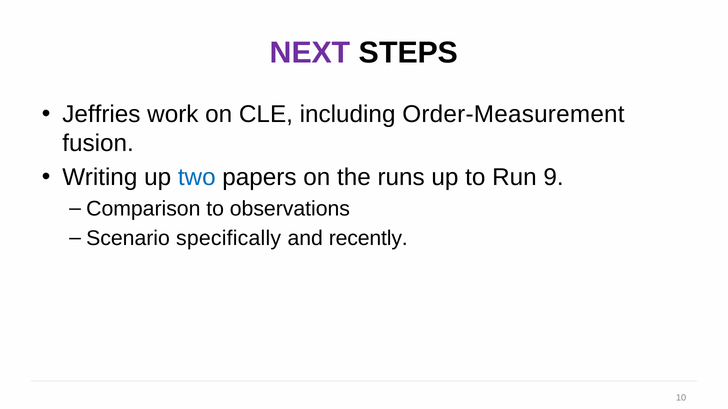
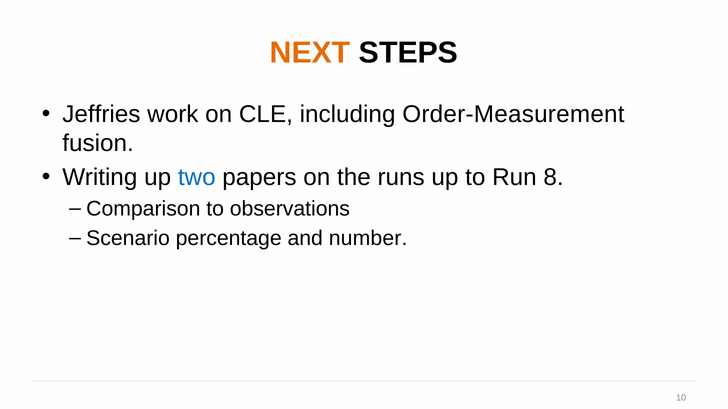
NEXT colour: purple -> orange
9: 9 -> 8
specifically: specifically -> percentage
recently: recently -> number
